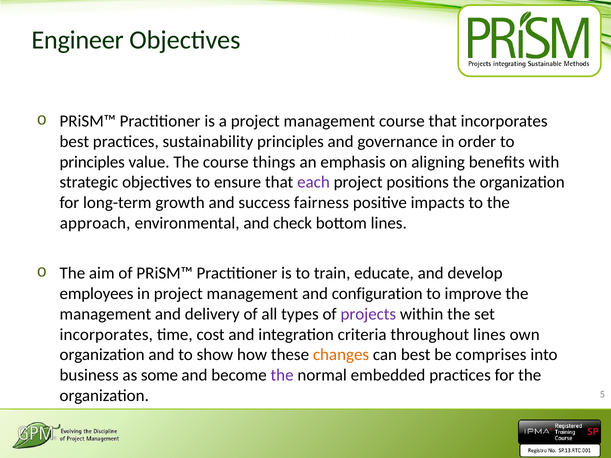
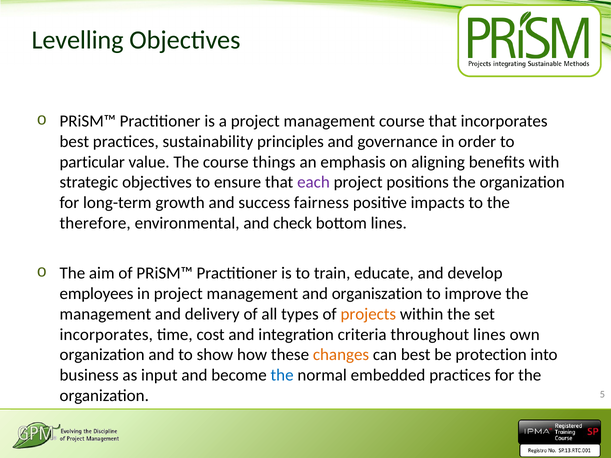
Engineer: Engineer -> Levelling
principles at (92, 162): principles -> particular
approach: approach -> therefore
configuration: configuration -> organiszation
projects colour: purple -> orange
comprises: comprises -> protection
some: some -> input
the at (282, 375) colour: purple -> blue
